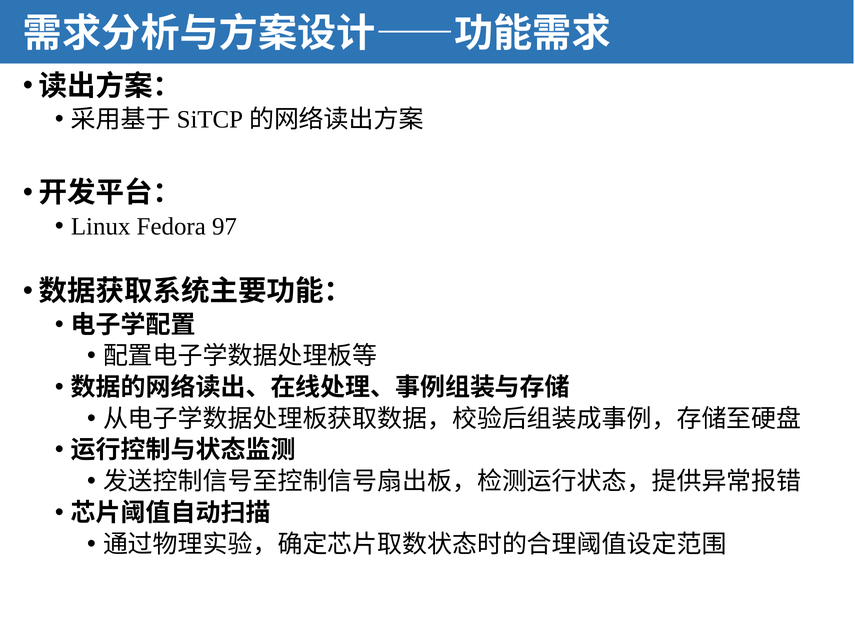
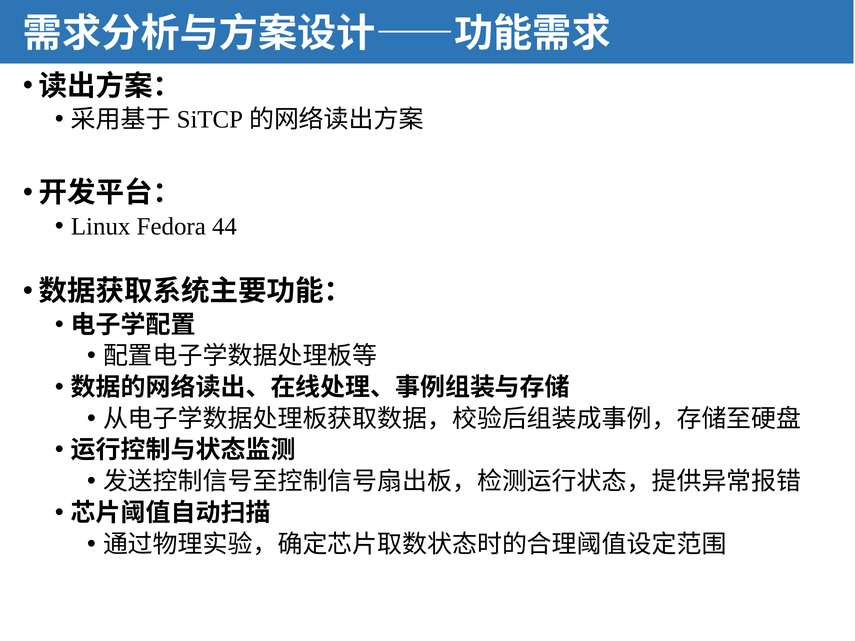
97: 97 -> 44
